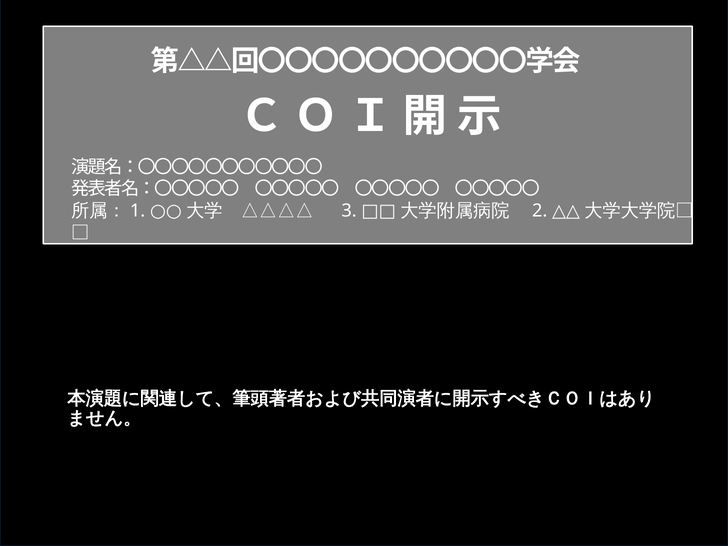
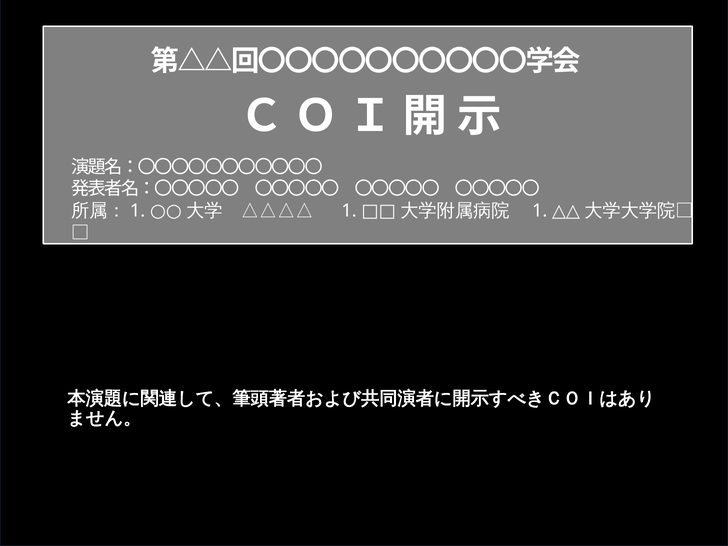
3 at (349, 211): 3 -> 1
2 at (540, 211): 2 -> 1
